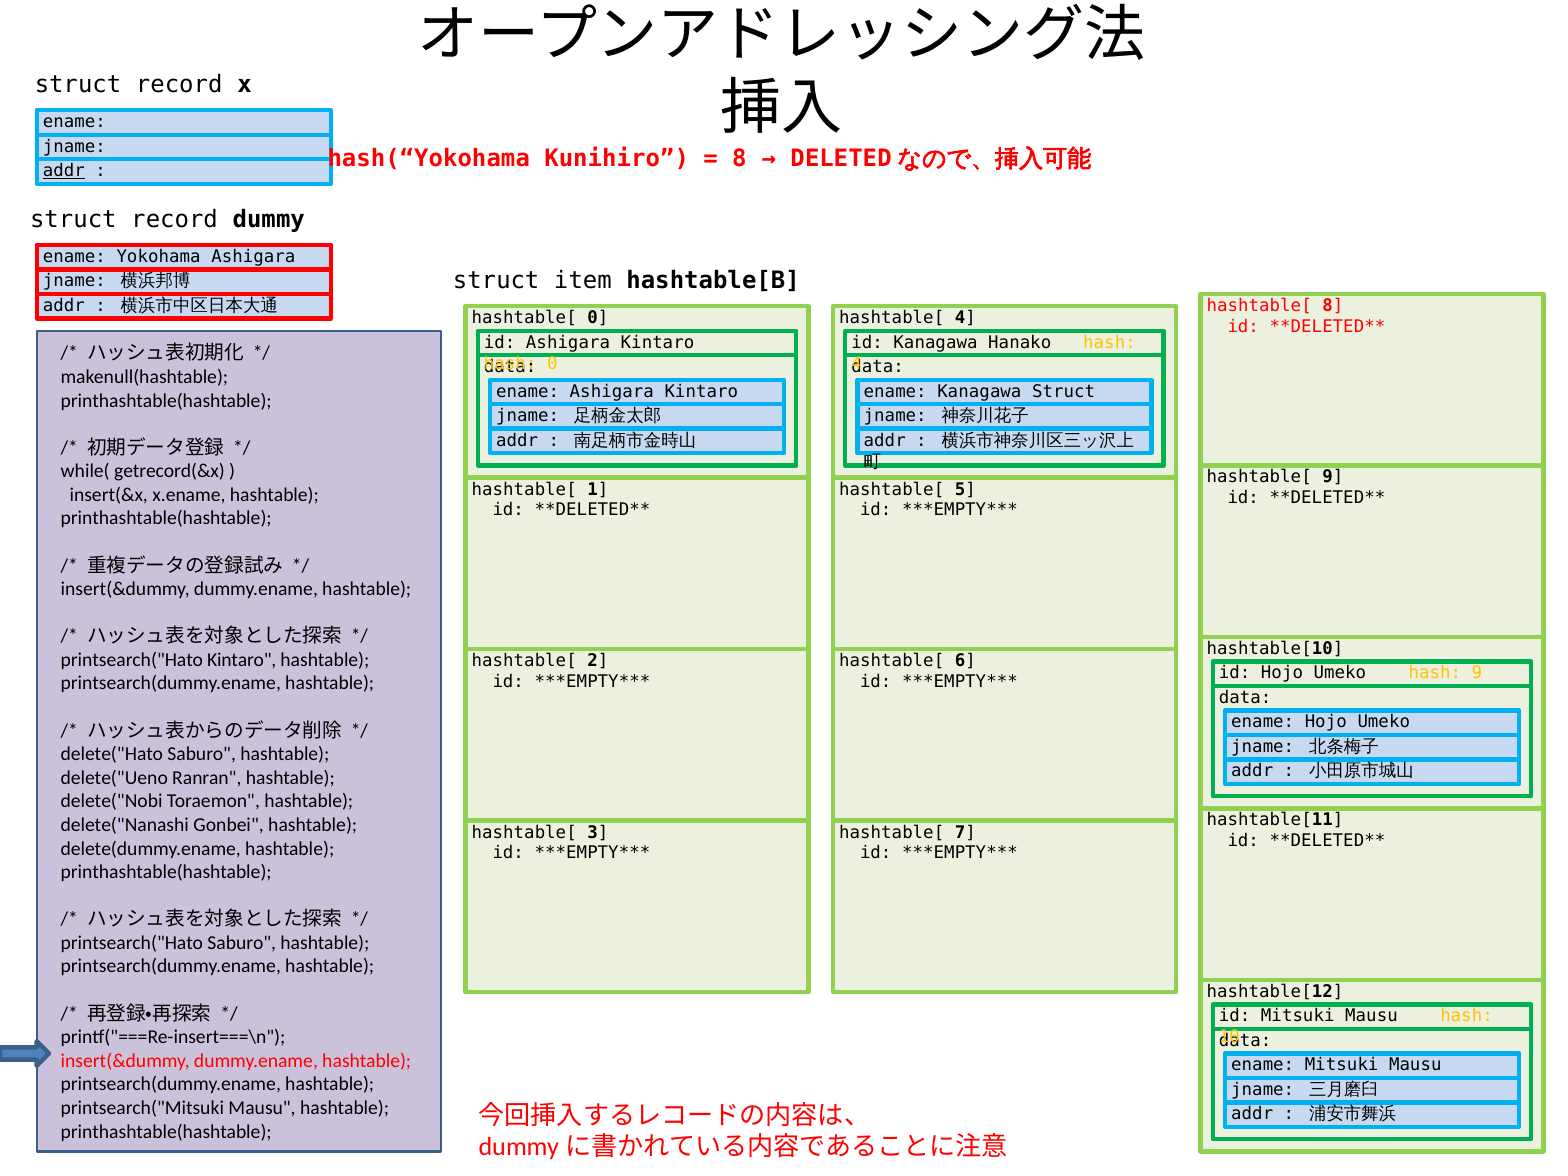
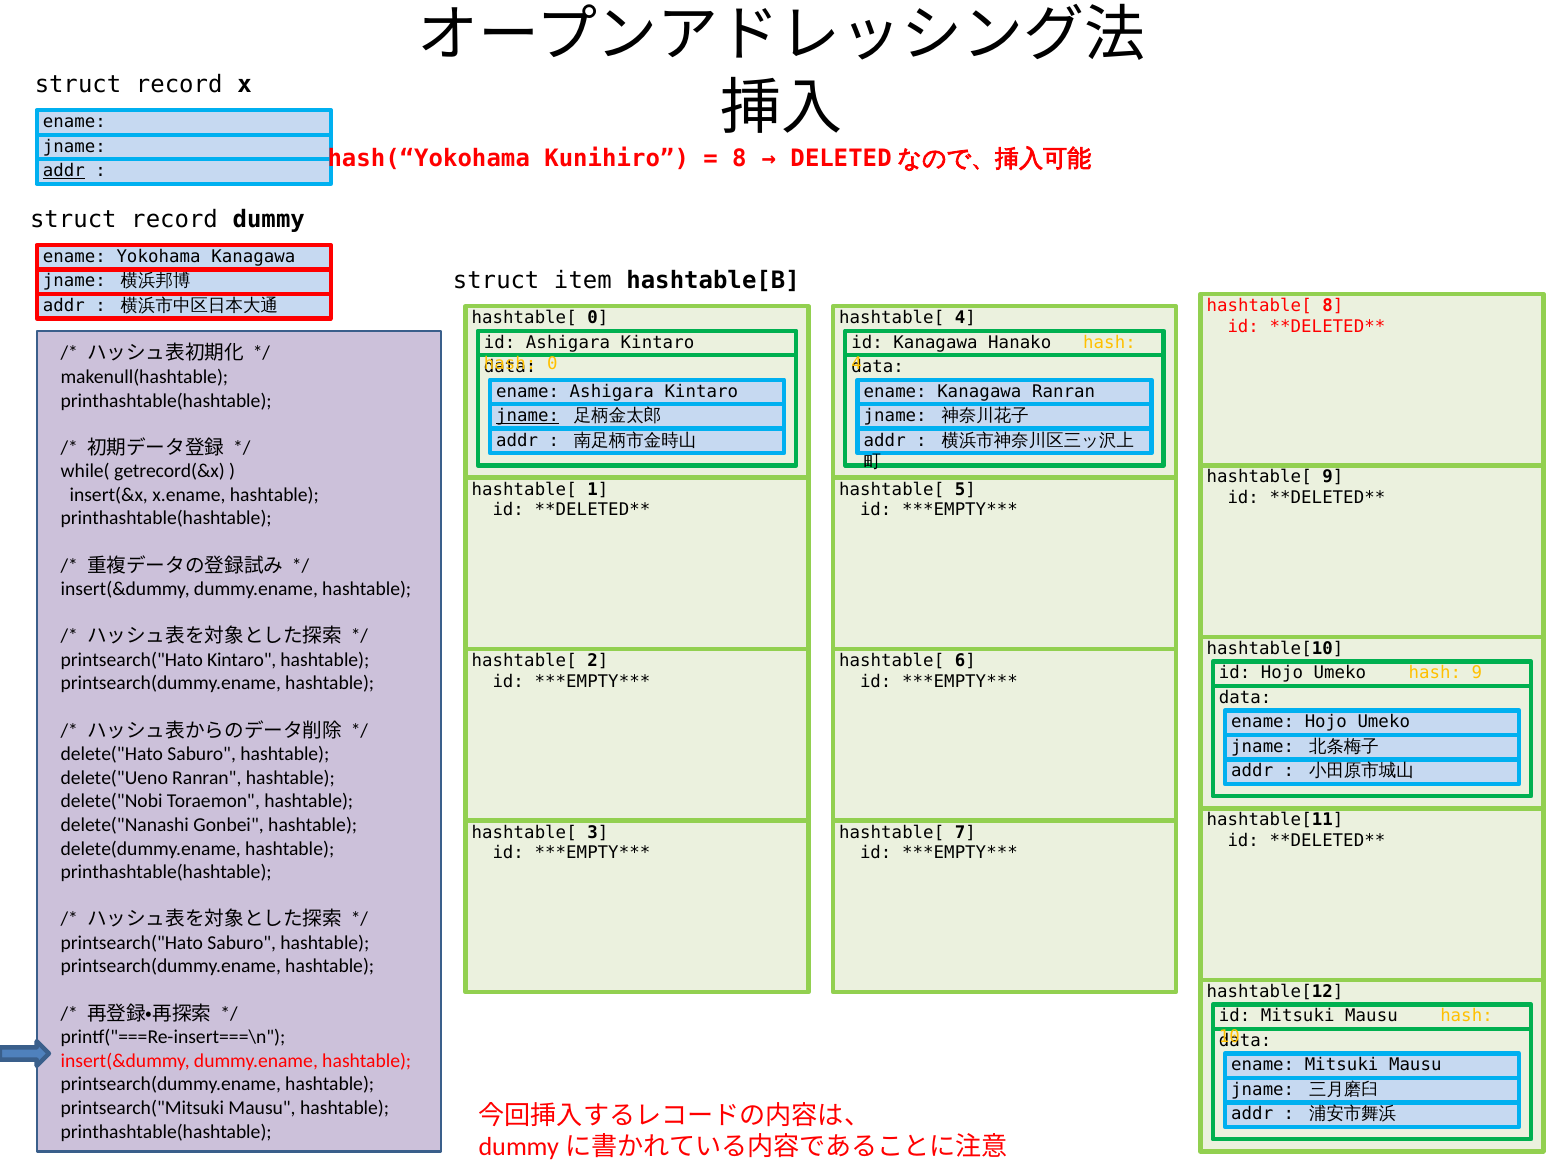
Yokohama Ashigara: Ashigara -> Kanagawa
Kanagawa Struct: Struct -> Ranran
jname at (528, 416) underline: none -> present
